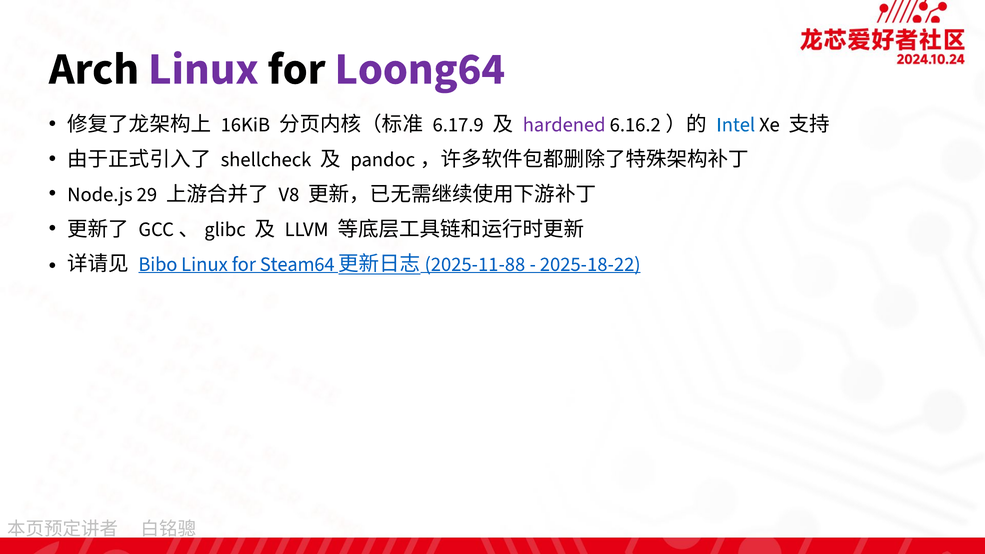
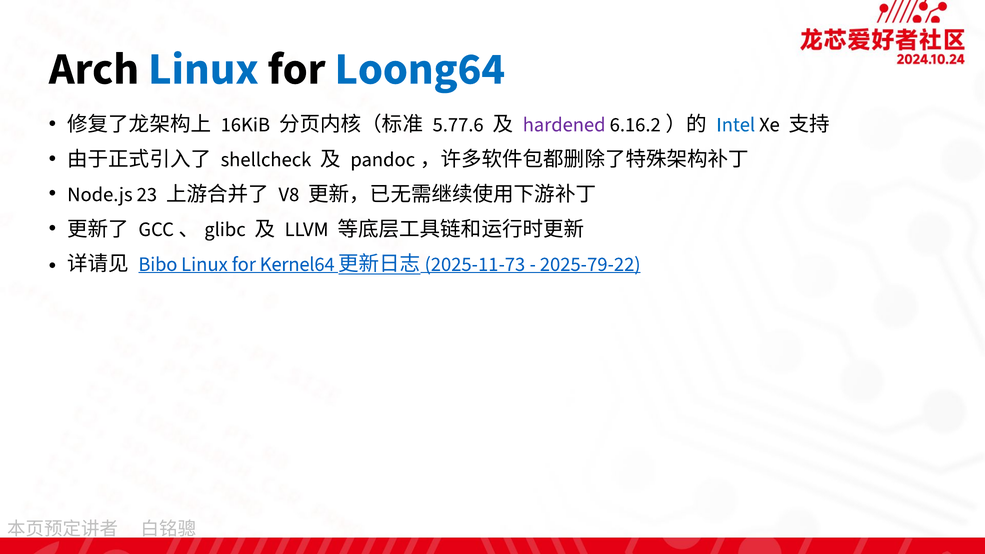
Linux at (203, 69) colour: purple -> blue
Loong64 colour: purple -> blue
6.17.9: 6.17.9 -> 5.77.6
29: 29 -> 23
Steam64: Steam64 -> Kernel64
2025-11-88: 2025-11-88 -> 2025-11-73
2025-18-22: 2025-18-22 -> 2025-79-22
